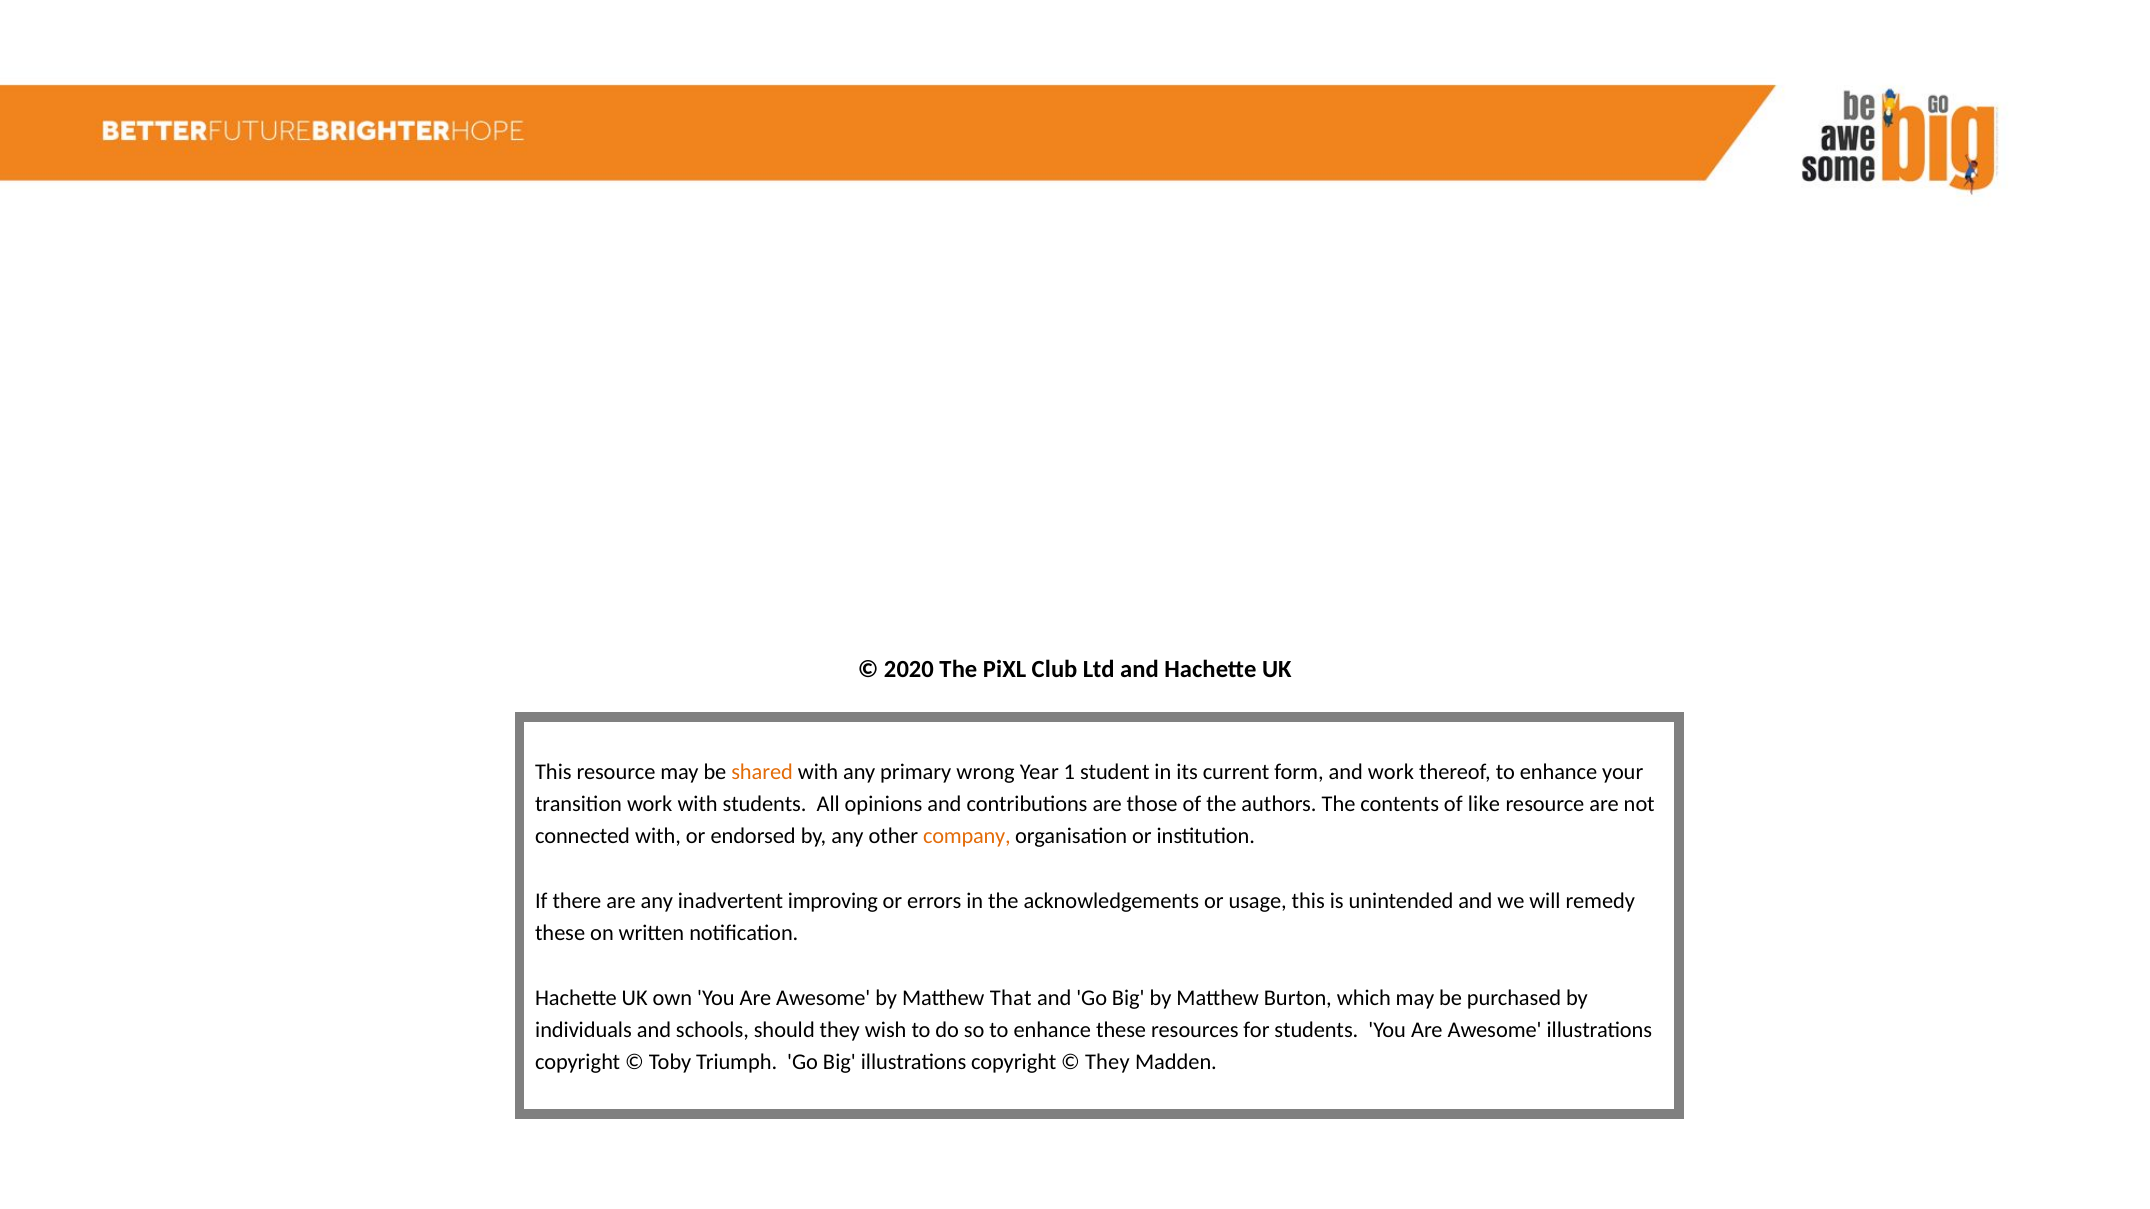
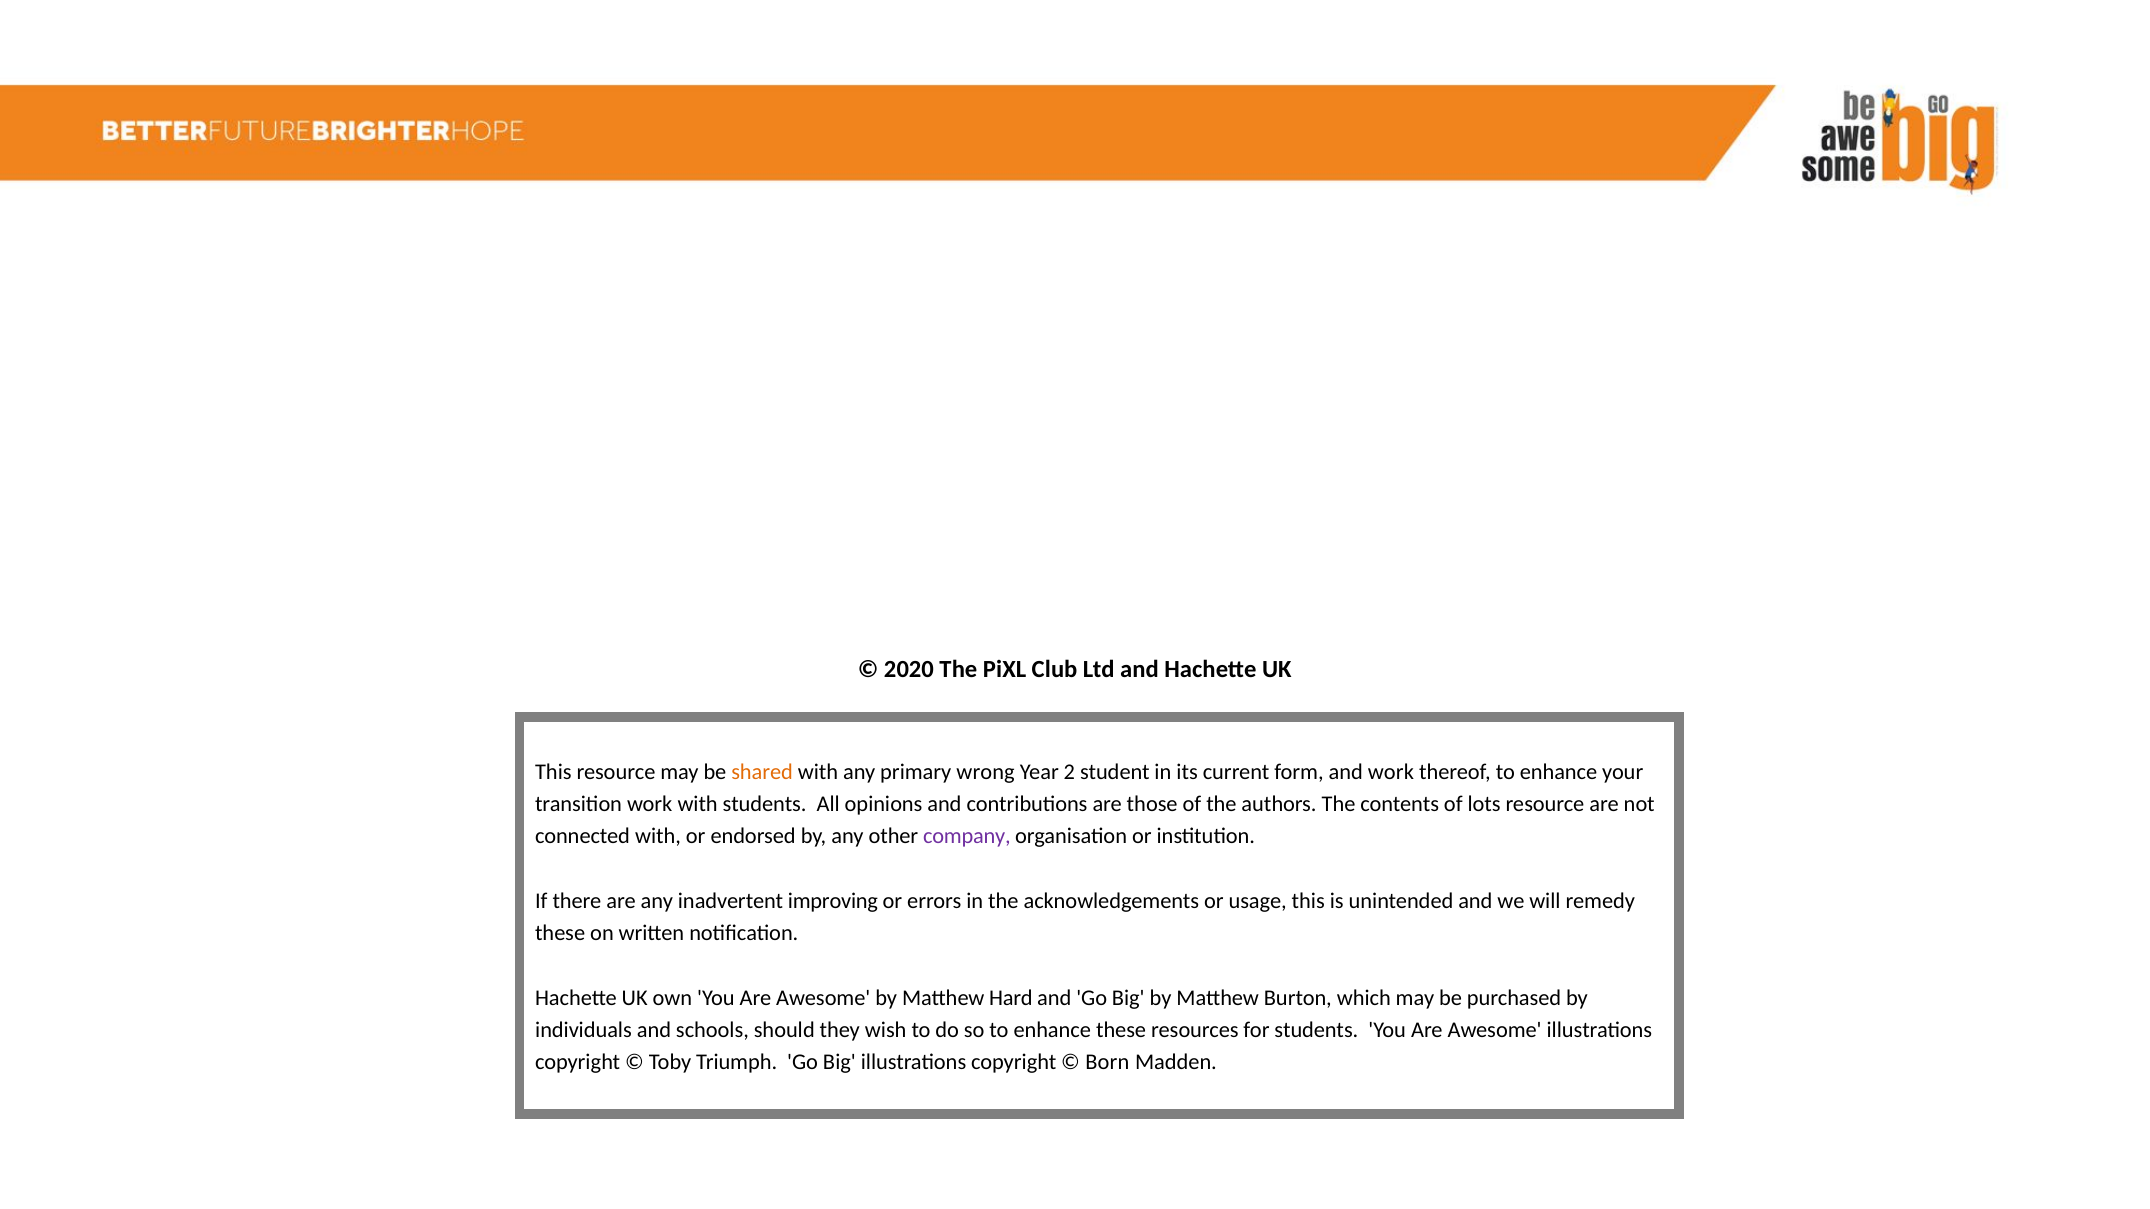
1: 1 -> 2
like: like -> lots
company colour: orange -> purple
That: That -> Hard
They at (1107, 1062): They -> Born
